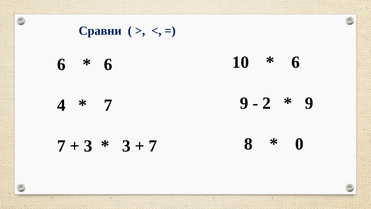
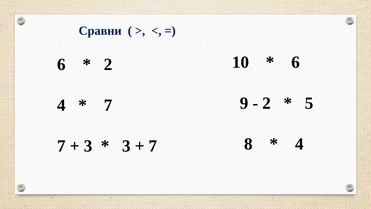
6 at (108, 64): 6 -> 2
9 at (309, 103): 9 -> 5
0 at (299, 144): 0 -> 4
